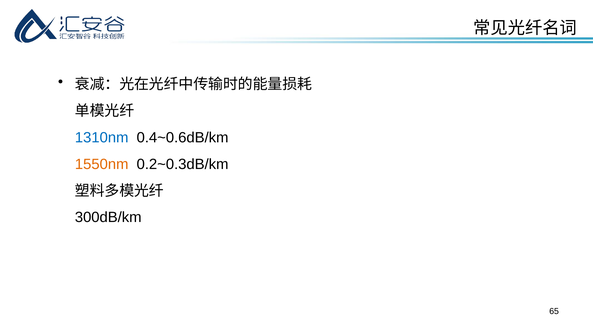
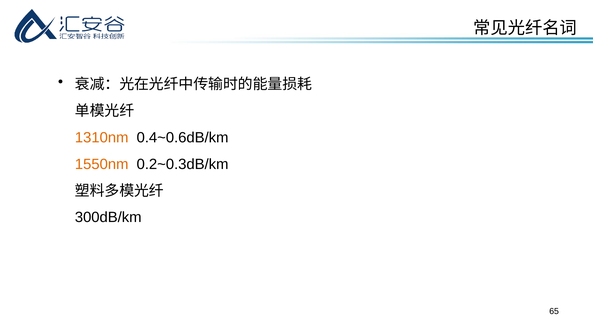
1310nm colour: blue -> orange
